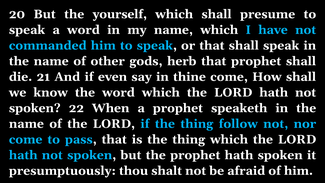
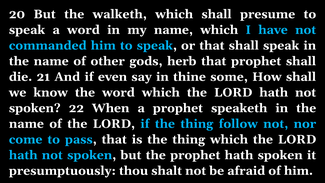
yourself: yourself -> walketh
thine come: come -> some
